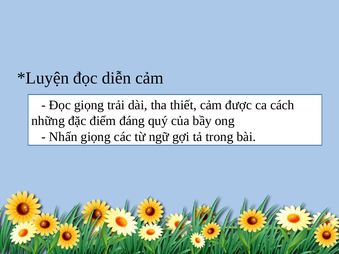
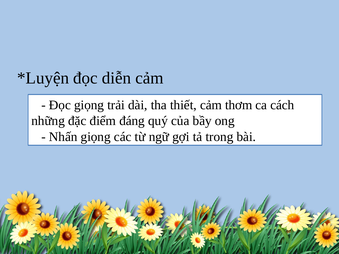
được: được -> thơm
